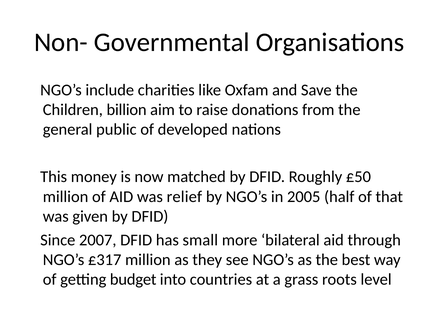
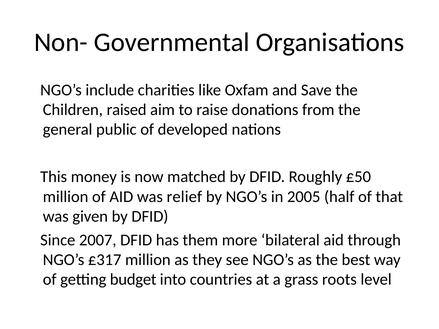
billion: billion -> raised
small: small -> them
